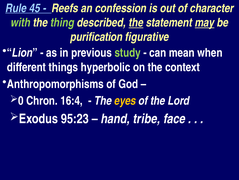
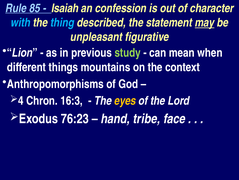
45: 45 -> 85
Reefs: Reefs -> Isaiah
with colour: light green -> light blue
thing colour: light green -> light blue
the at (136, 23) underline: present -> none
purification: purification -> unpleasant
hyperbolic: hyperbolic -> mountains
0: 0 -> 4
16:4: 16:4 -> 16:3
95:23: 95:23 -> 76:23
